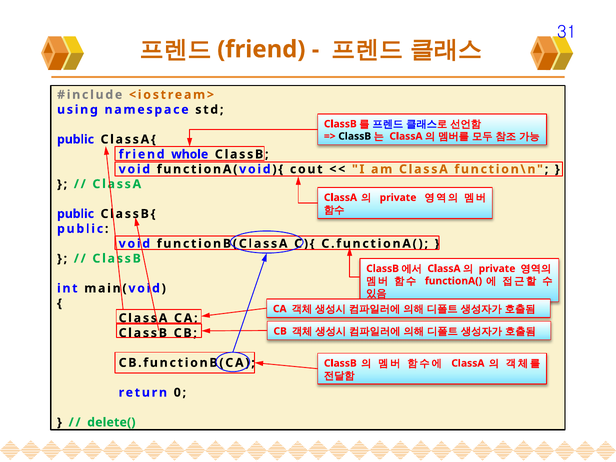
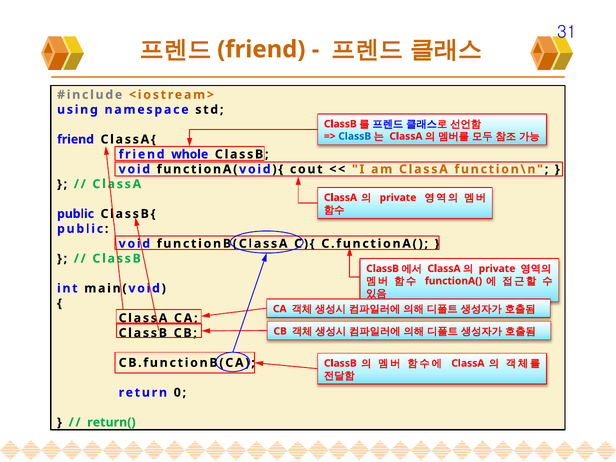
ClassB at (355, 136) colour: black -> blue
public at (76, 139): public -> friend
delete(: delete( -> return(
